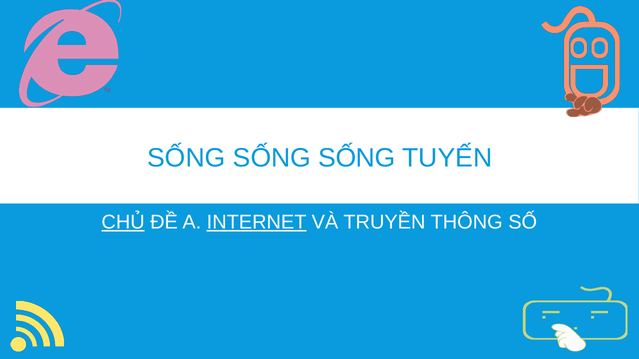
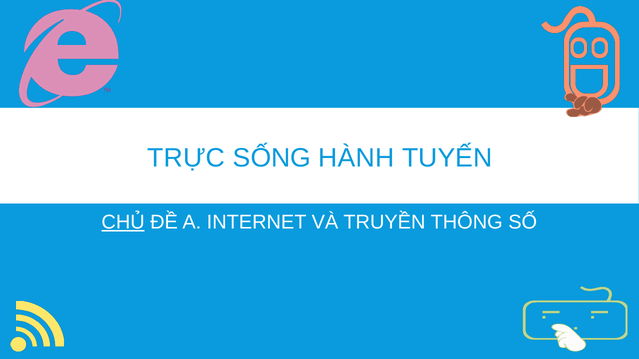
SỐNG at (186, 158): SỐNG -> TRỰC
SỐNG at (357, 158): SỐNG -> HÀNH
INTERNET underline: present -> none
